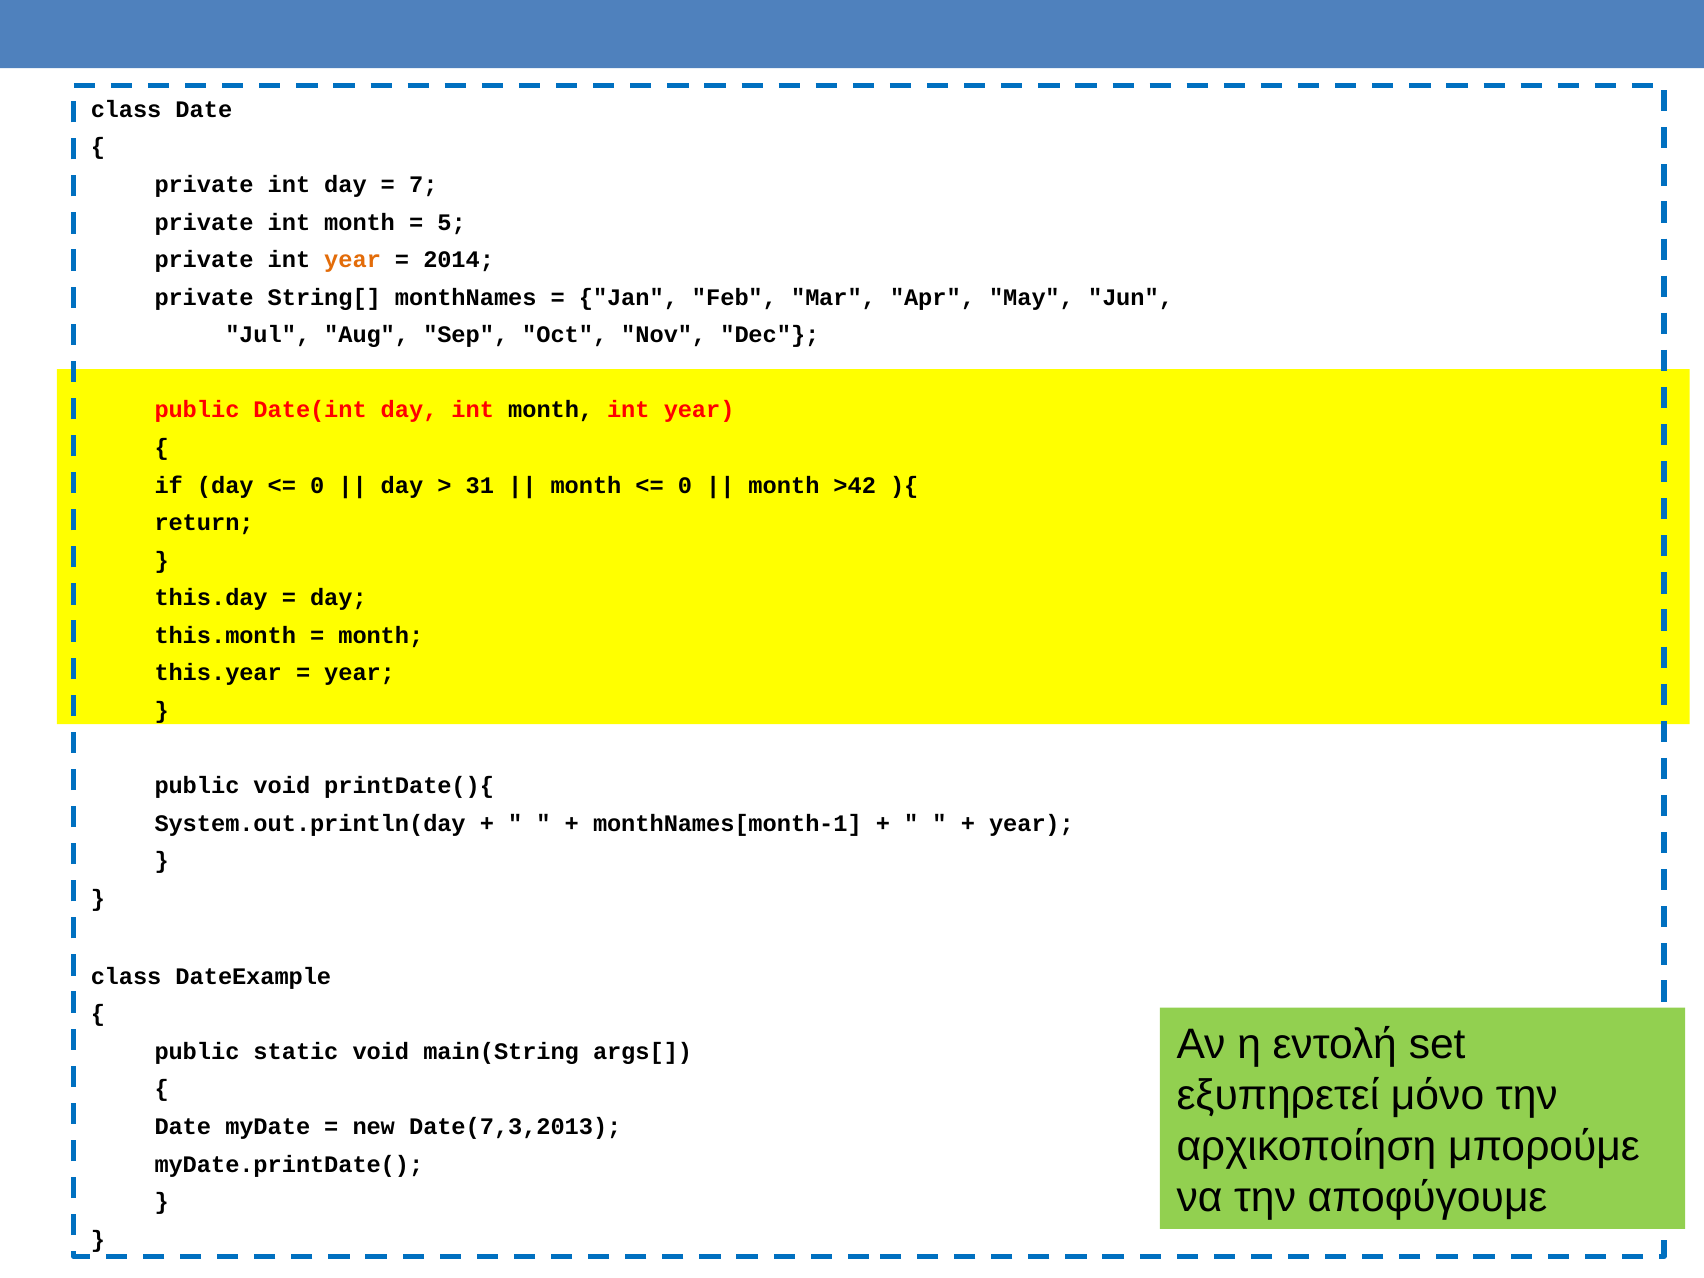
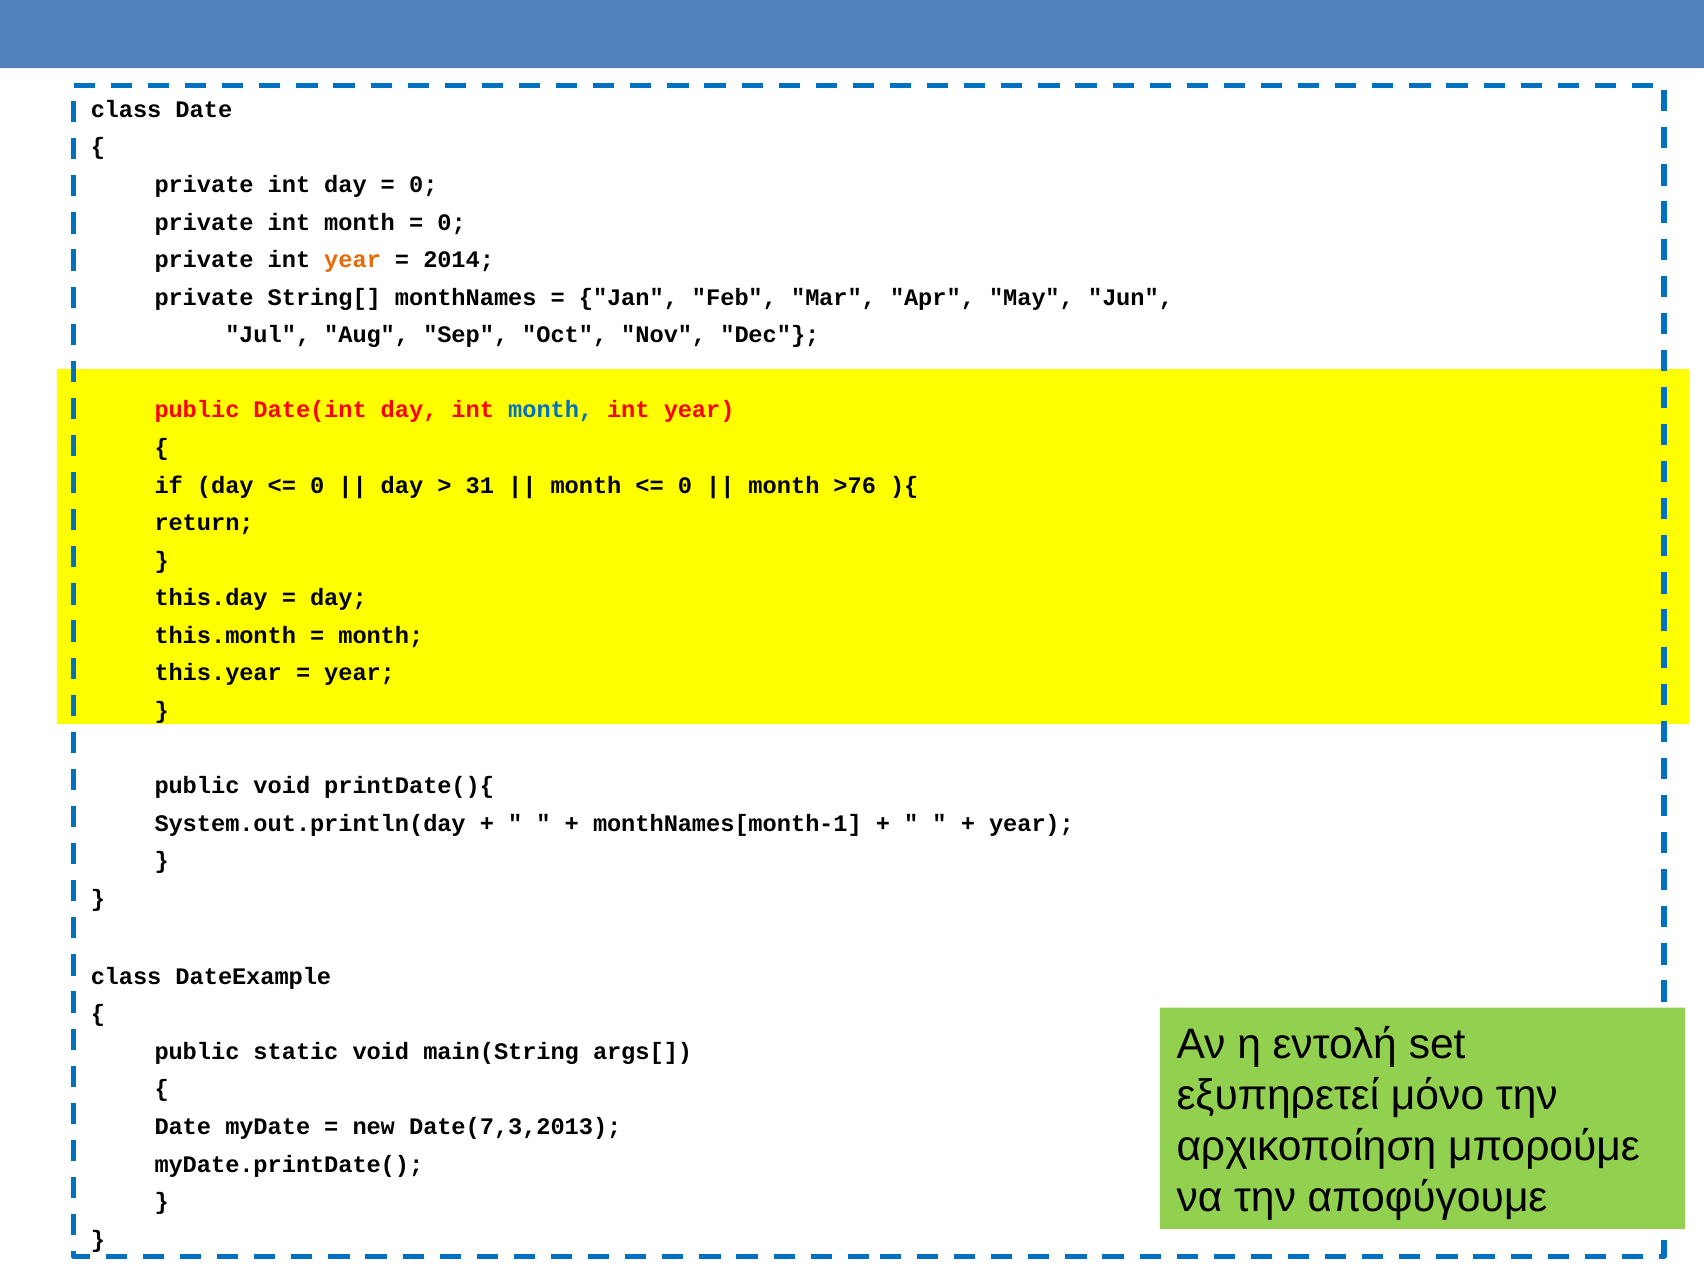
7 at (423, 185): 7 -> 0
5 at (452, 222): 5 -> 0
month at (551, 410) colour: black -> blue
>42: >42 -> >76
